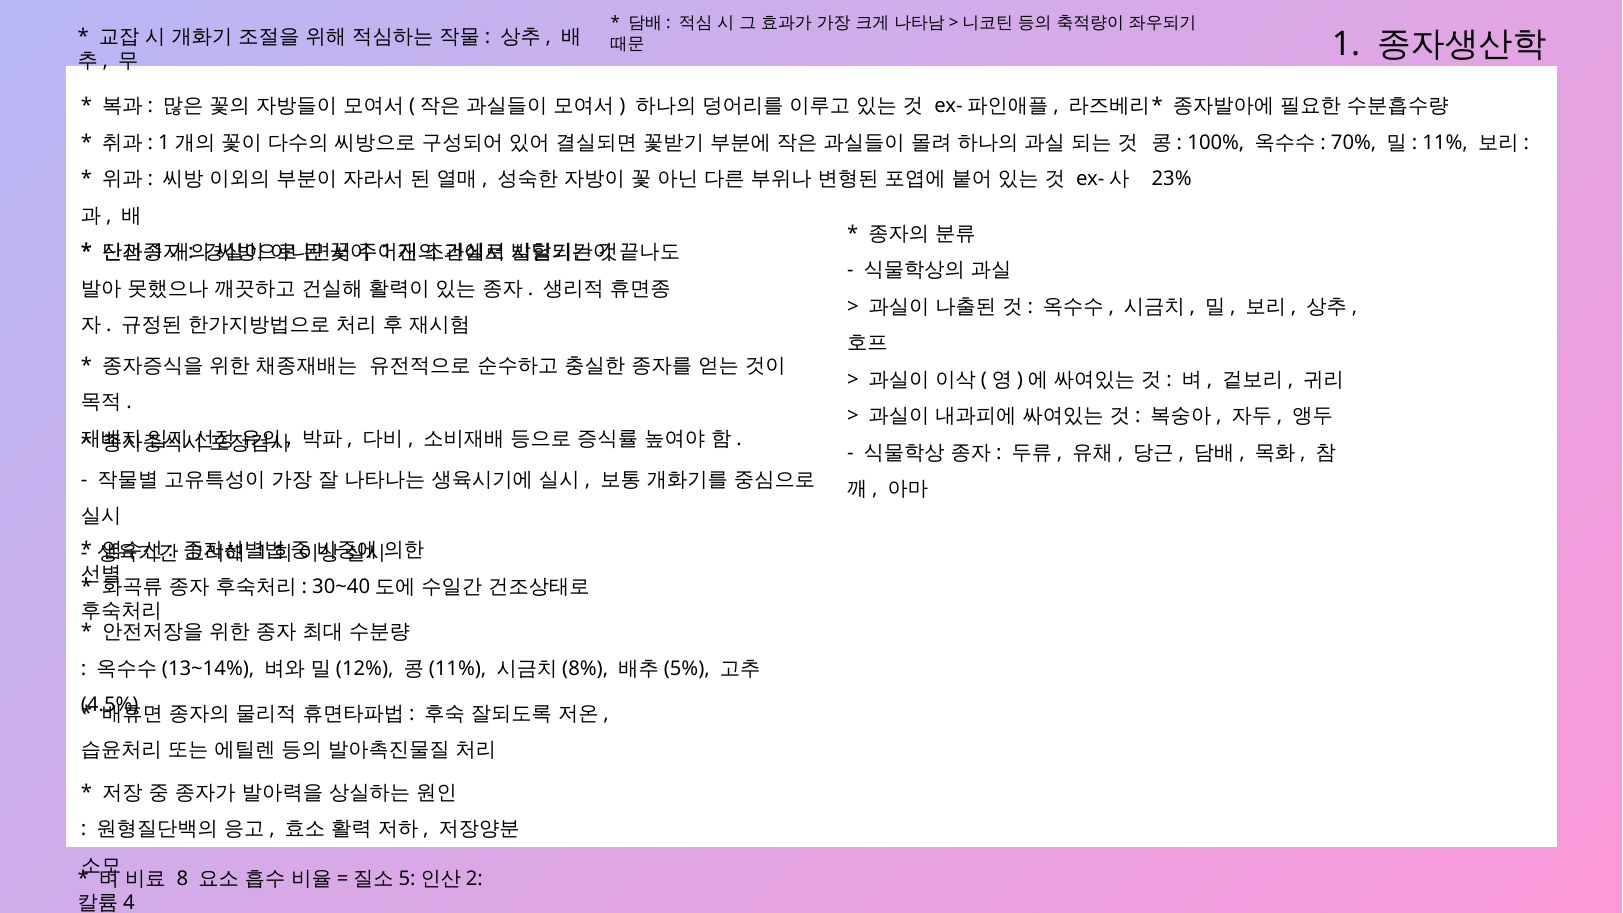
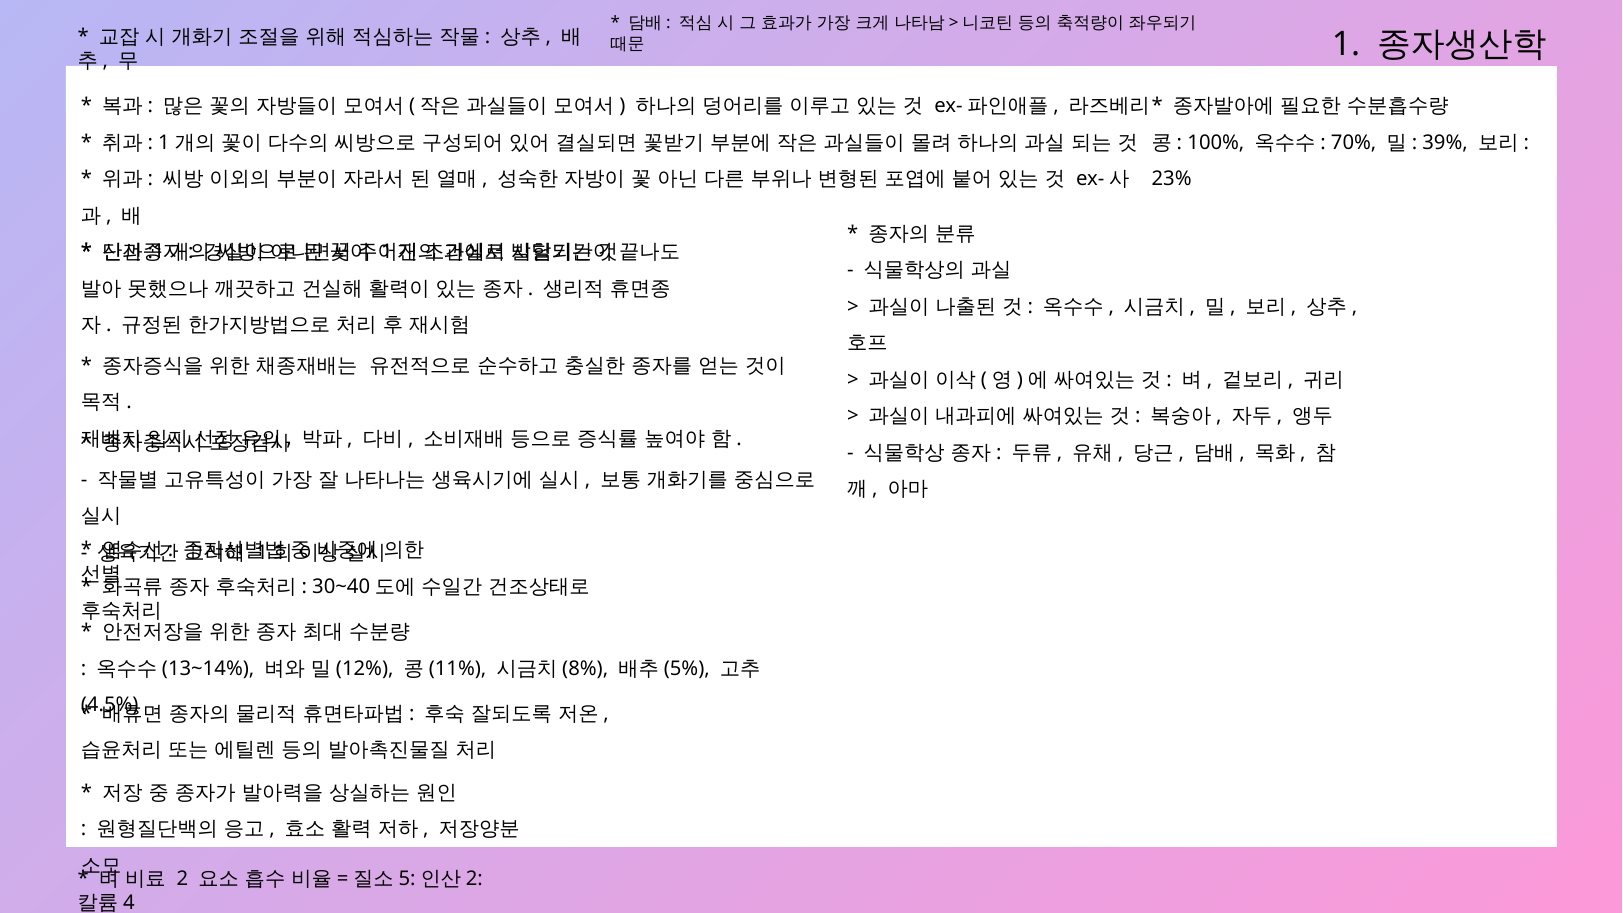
11%: 11% -> 39%
8: 8 -> 2
